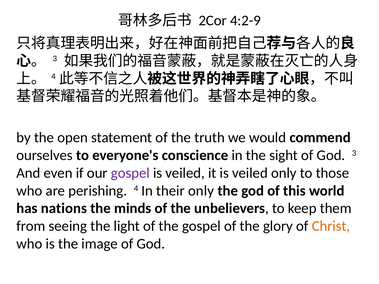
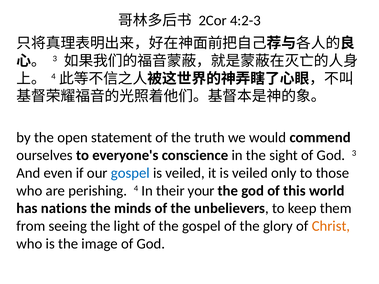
4:2-9: 4:2-9 -> 4:2-3
gospel at (130, 173) colour: purple -> blue
their only: only -> your
